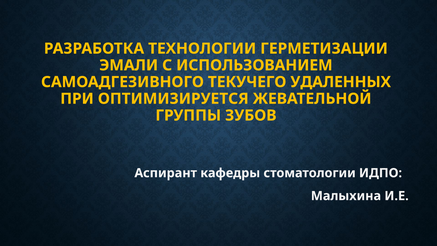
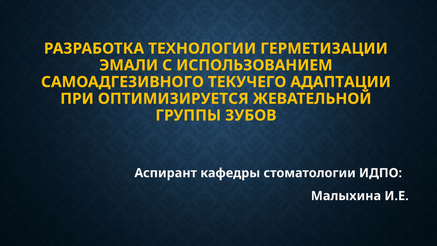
УДАЛЕННЫХ: УДАЛЕННЫХ -> АДАПТАЦИИ
